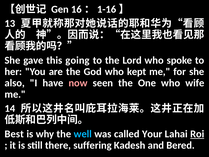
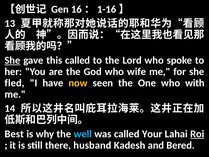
She at (12, 60) underline: none -> present
this going: going -> called
kept: kept -> wife
also: also -> fled
now colour: pink -> yellow
wife: wife -> with
suffering: suffering -> husband
